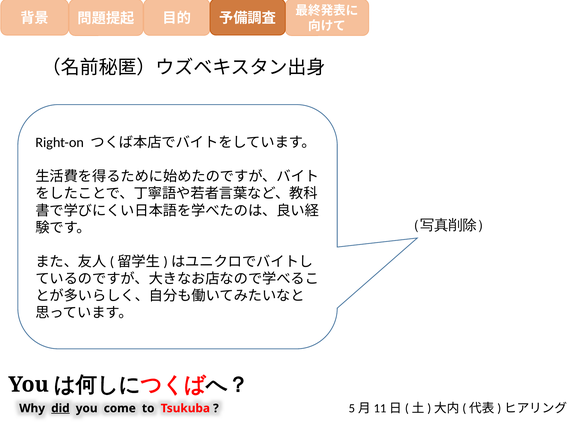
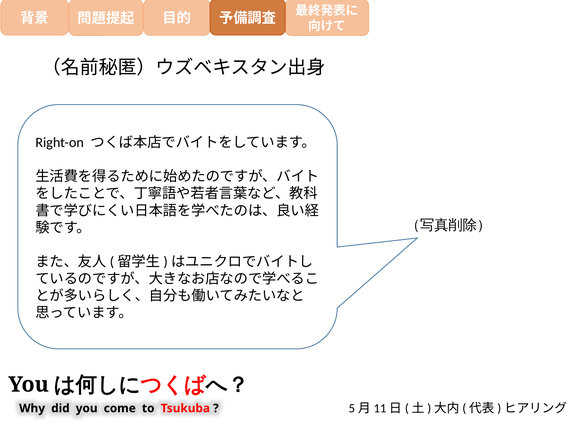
did underline: present -> none
